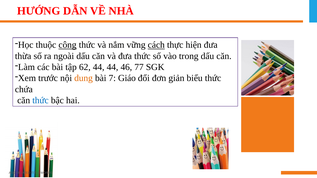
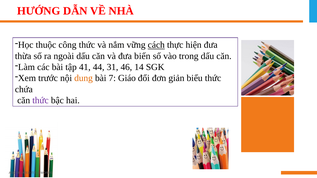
công underline: present -> none
đưa thức: thức -> biến
62: 62 -> 41
44 44: 44 -> 31
77: 77 -> 14
thức at (41, 100) colour: blue -> purple
